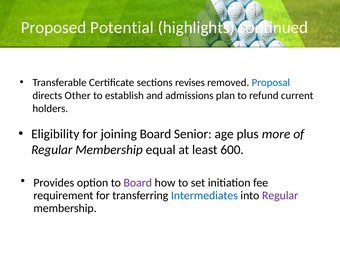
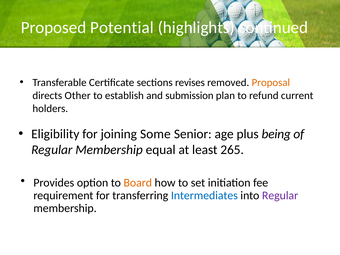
Proposal colour: blue -> orange
admissions: admissions -> submission
joining Board: Board -> Some
more: more -> being
600: 600 -> 265
Board at (138, 183) colour: purple -> orange
